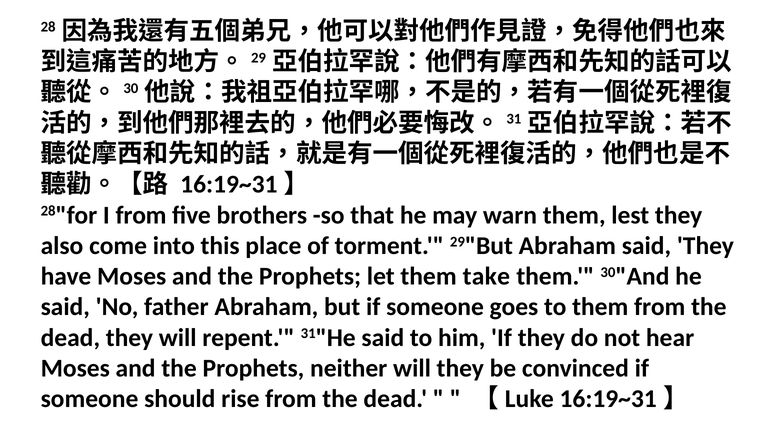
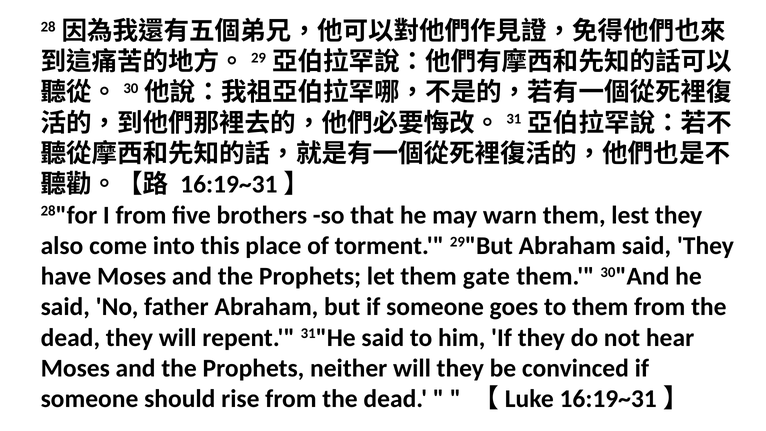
take: take -> gate
